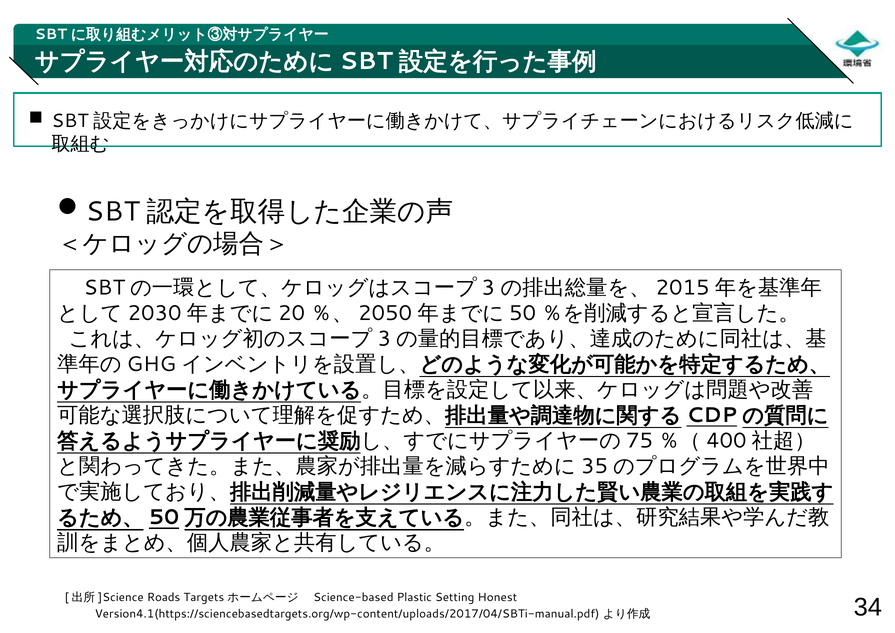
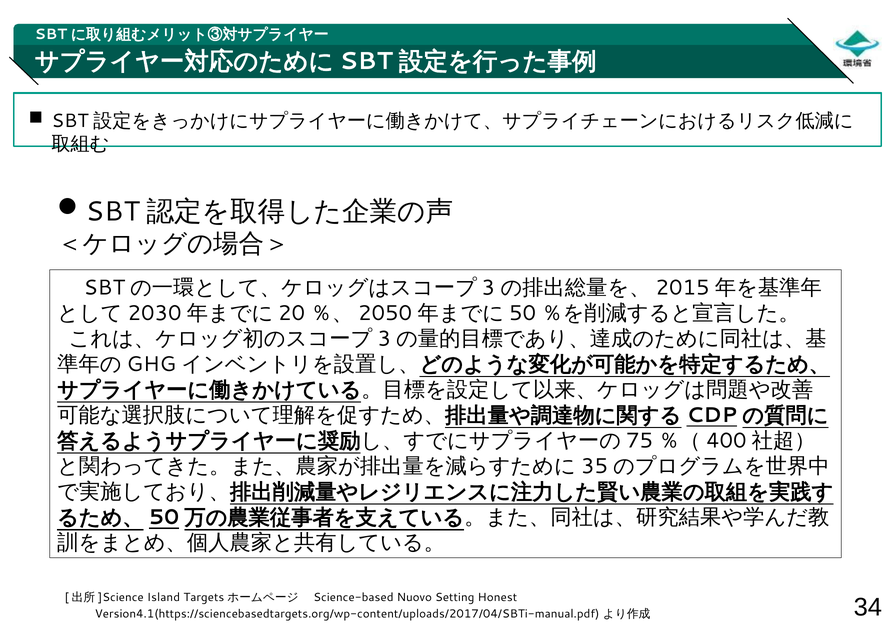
Roads: Roads -> Island
Plastic: Plastic -> Nuovo
